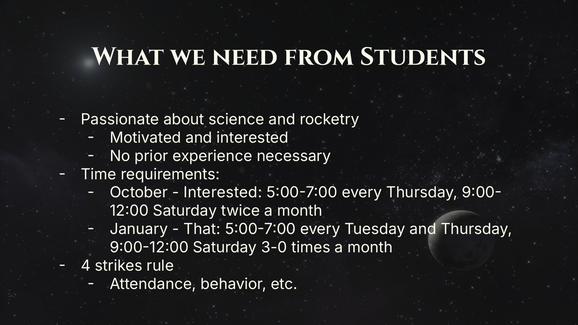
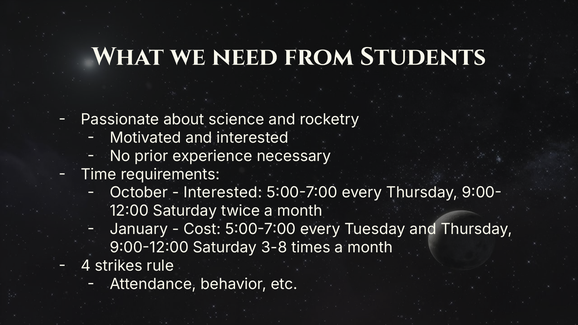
That: That -> Cost
3-0: 3-0 -> 3-8
